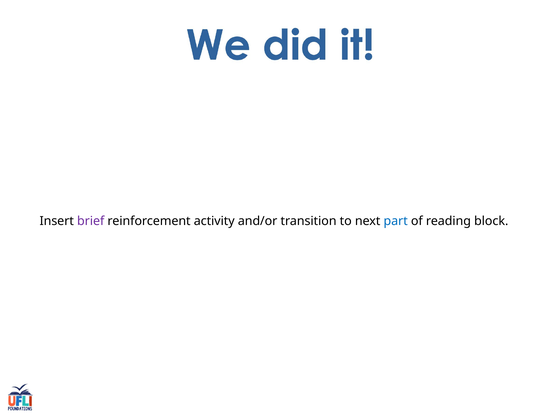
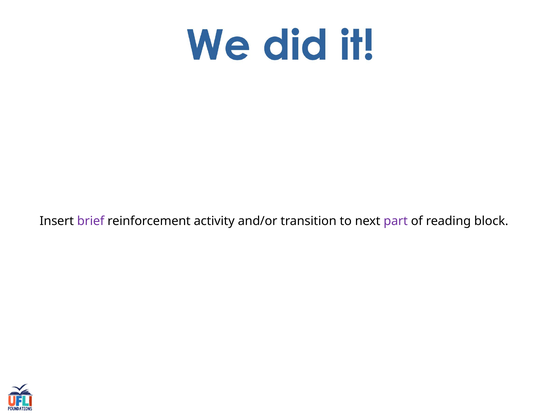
part colour: blue -> purple
